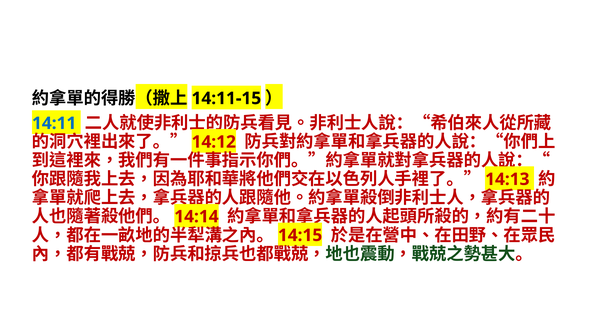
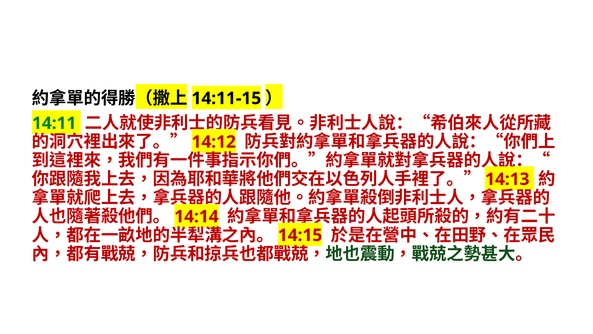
14:11 colour: blue -> green
